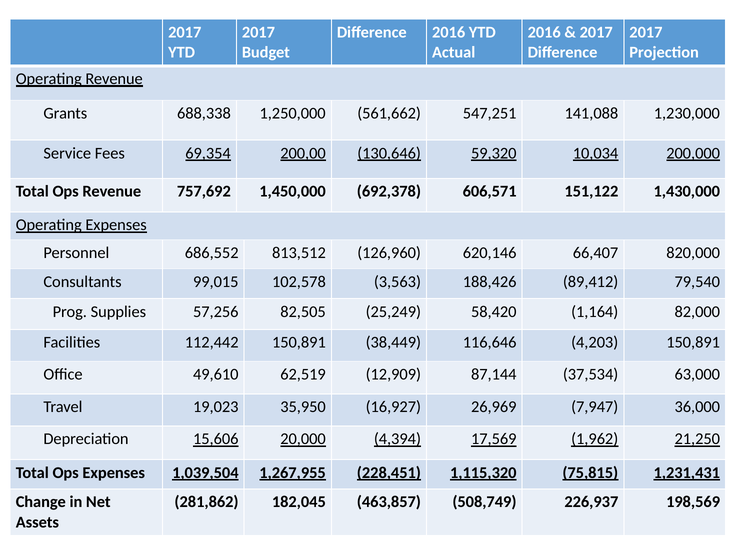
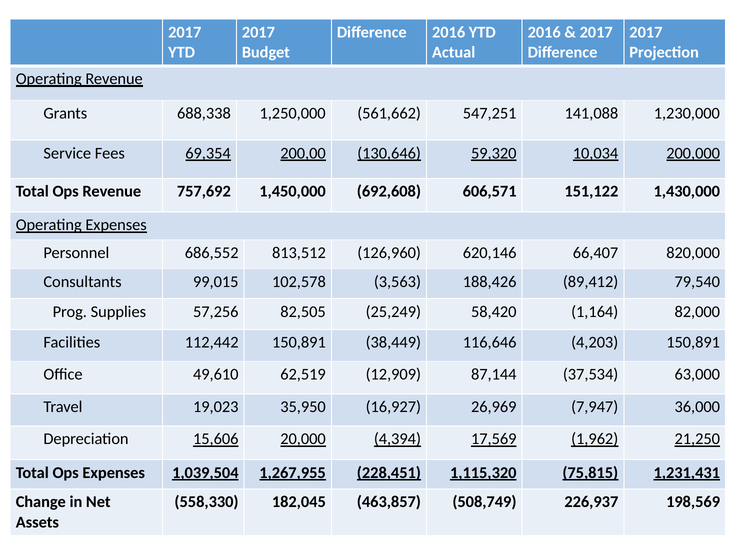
692,378: 692,378 -> 692,608
281,862: 281,862 -> 558,330
